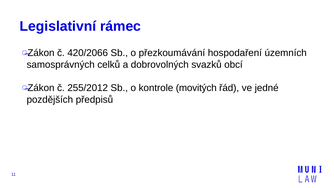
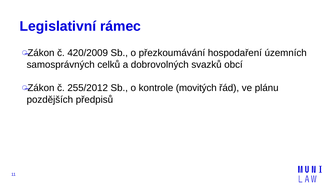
420/2066: 420/2066 -> 420/2009
jedné: jedné -> plánu
